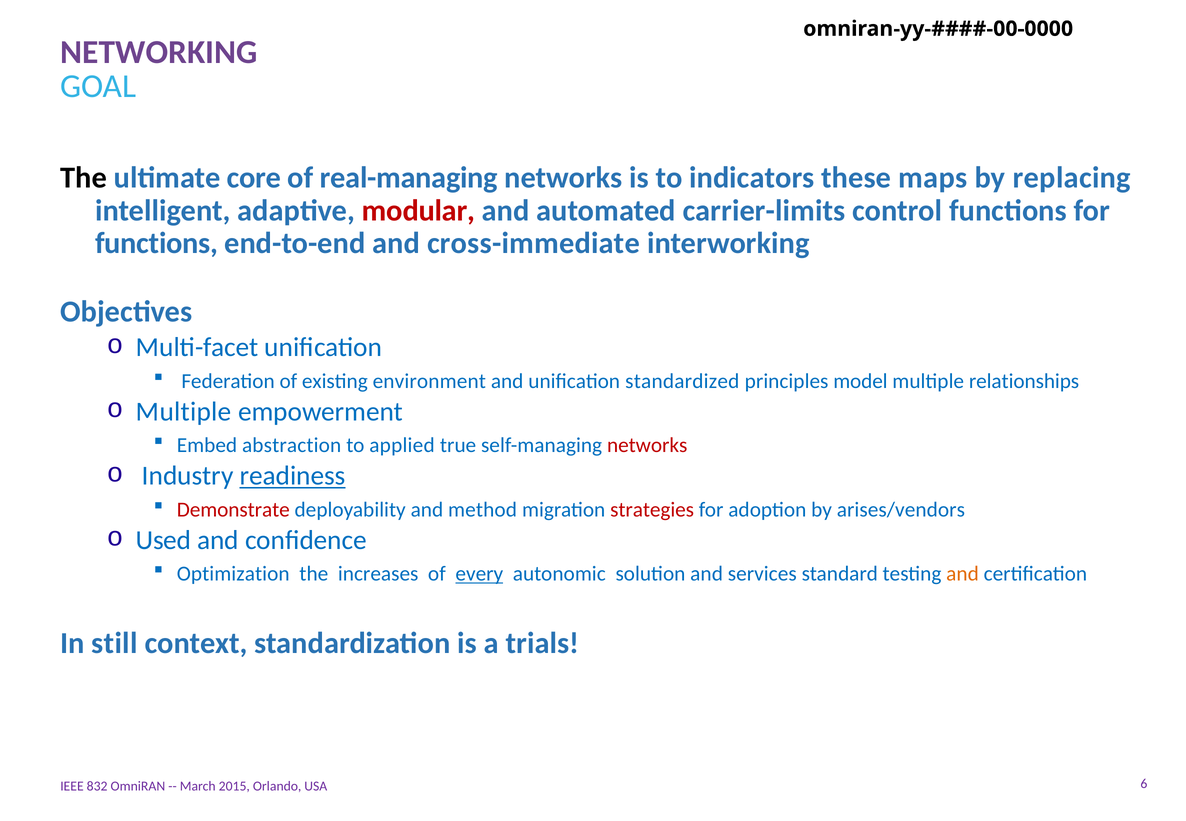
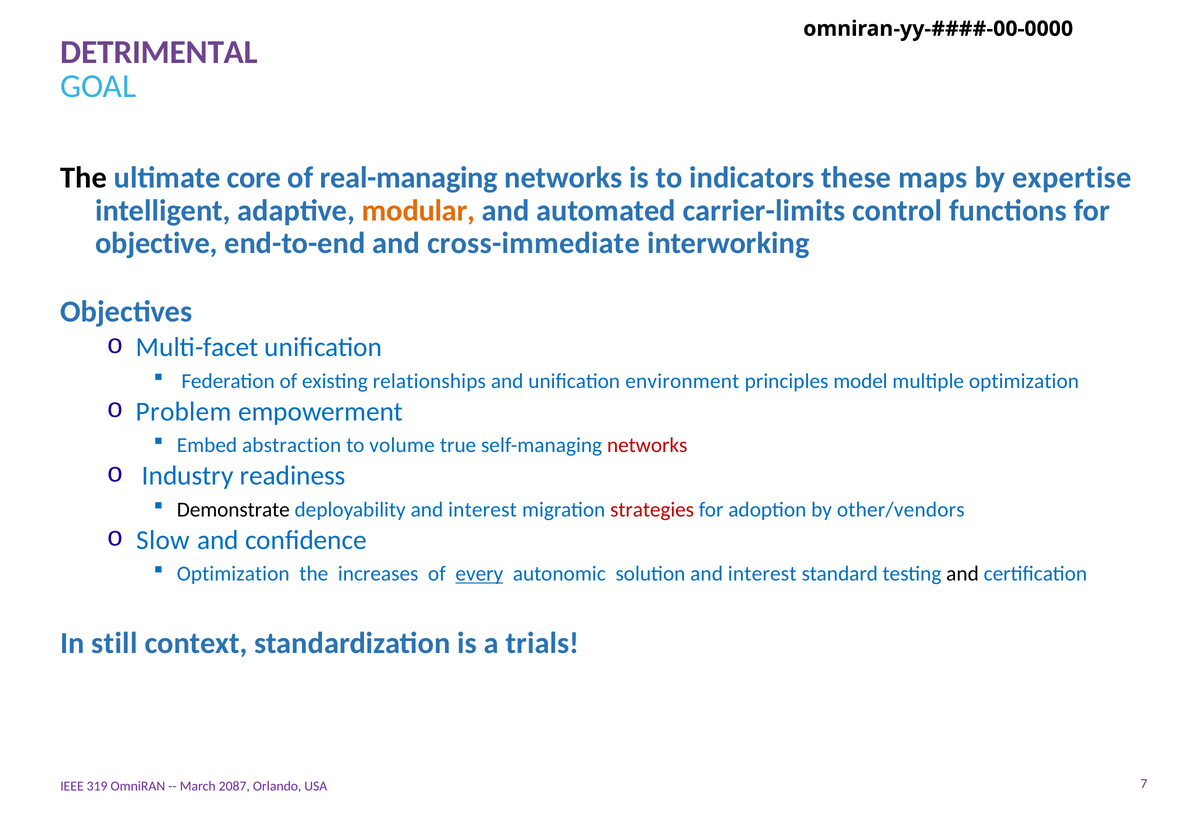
NETWORKING: NETWORKING -> DETRIMENTAL
replacing: replacing -> expertise
modular colour: red -> orange
functions at (156, 243): functions -> objective
environment: environment -> relationships
standardized: standardized -> environment
multiple relationships: relationships -> optimization
Multiple at (184, 412): Multiple -> Problem
applied: applied -> volume
readiness underline: present -> none
Demonstrate colour: red -> black
deployability and method: method -> interest
arises/vendors: arises/vendors -> other/vendors
Used: Used -> Slow
solution and services: services -> interest
and at (963, 574) colour: orange -> black
832: 832 -> 319
2015: 2015 -> 2087
6: 6 -> 7
